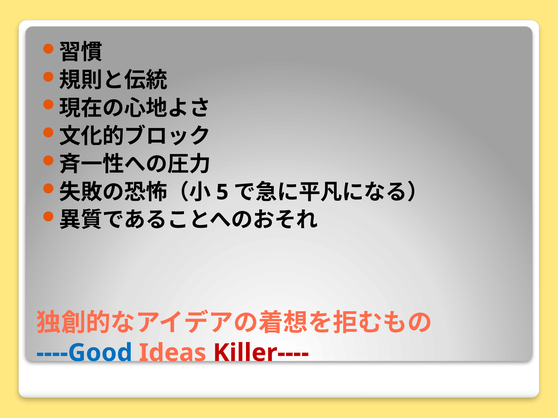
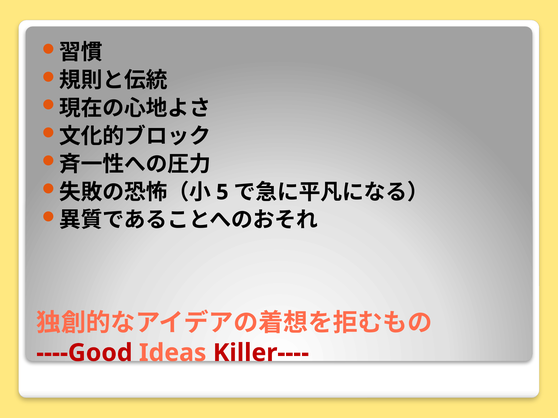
----Good colour: blue -> red
